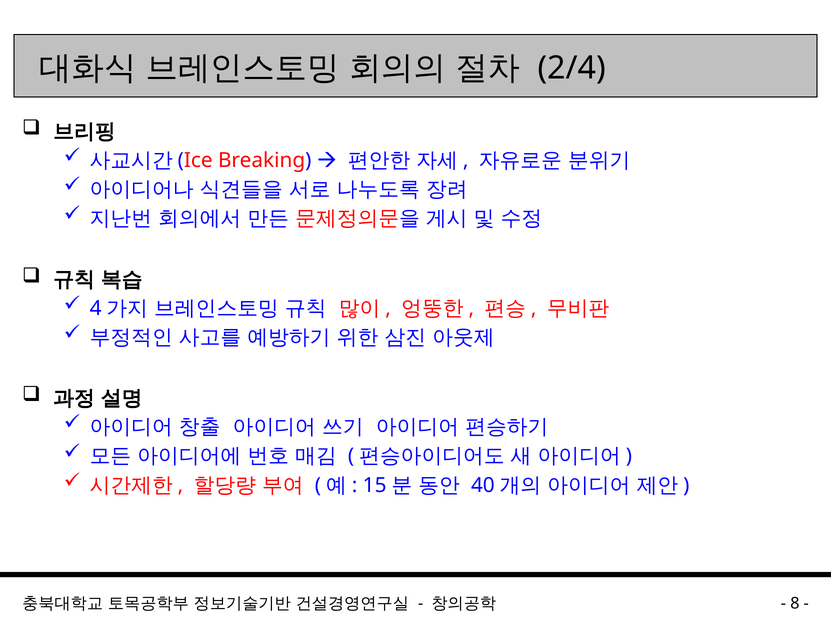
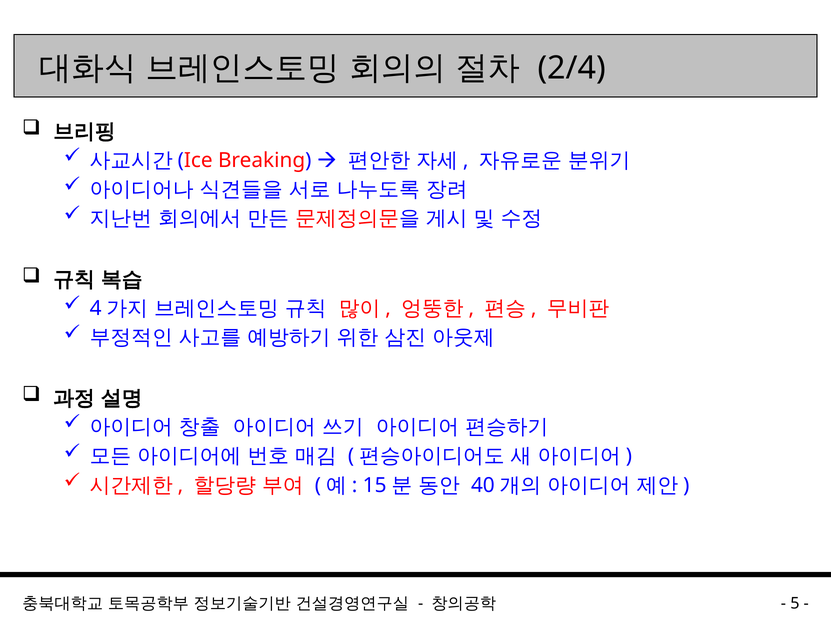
8: 8 -> 5
